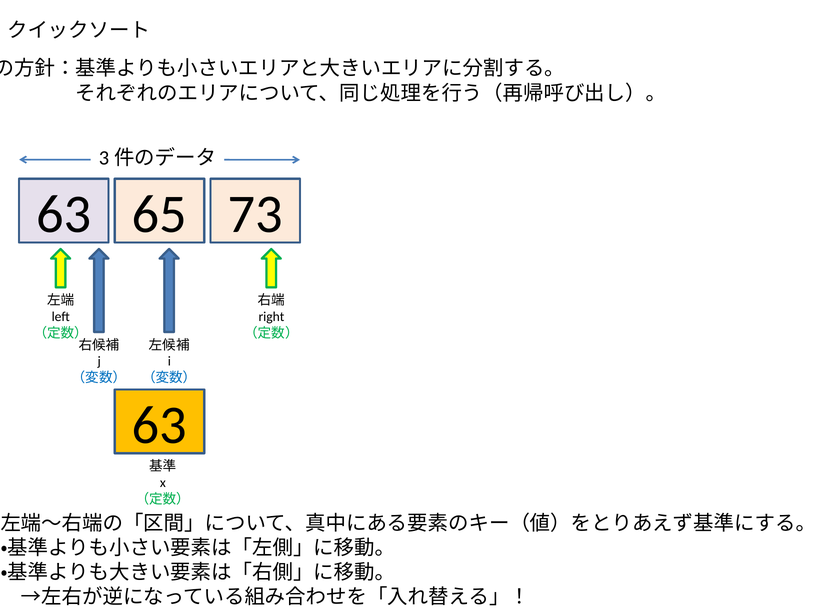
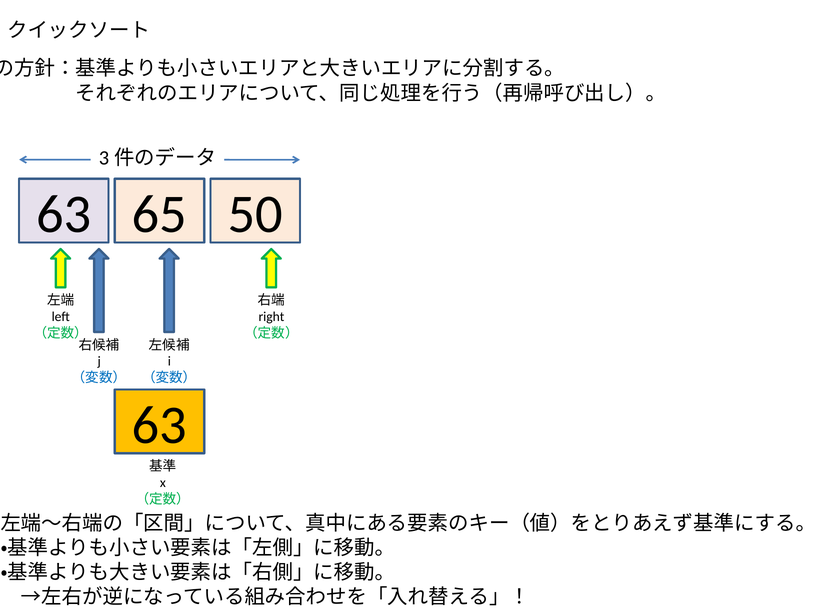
73: 73 -> 50
